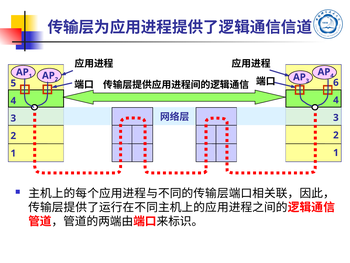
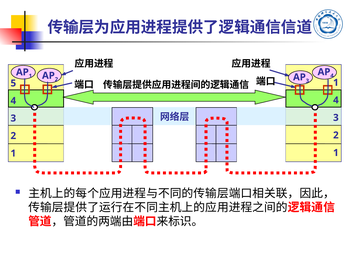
6 at (336, 82): 6 -> 1
